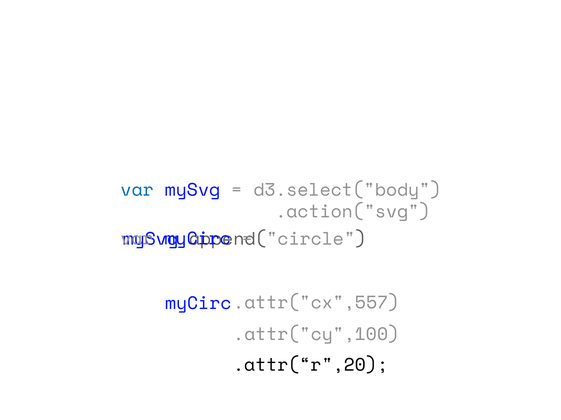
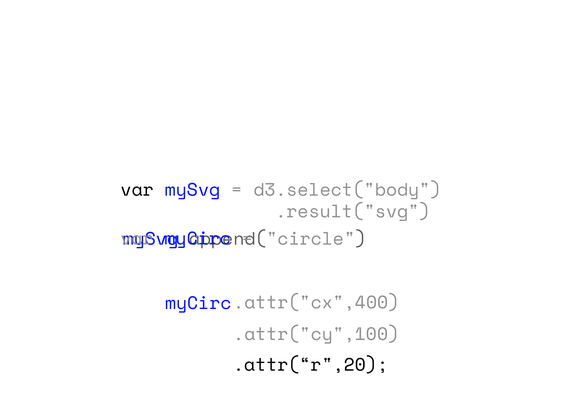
var at (137, 190) colour: blue -> black
.action("svg: .action("svg -> .result("svg
.attr("cx",557: .attr("cx",557 -> .attr("cx",400
